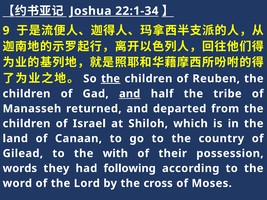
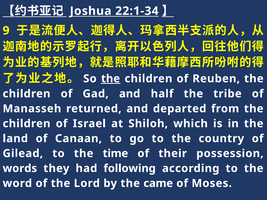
and at (130, 94) underline: present -> none
with: with -> time
cross: cross -> came
